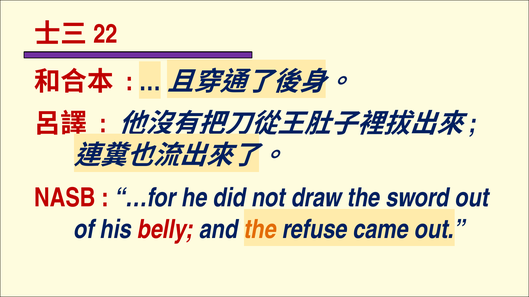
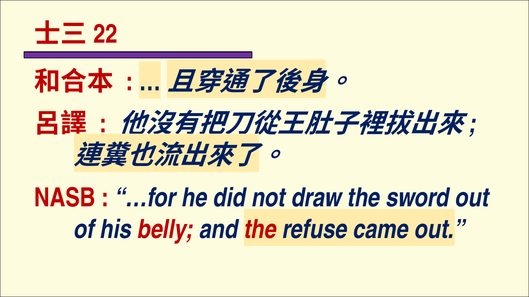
the at (260, 230) colour: orange -> red
